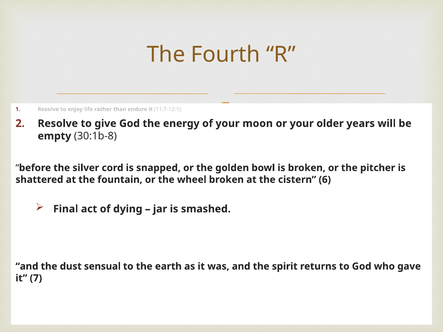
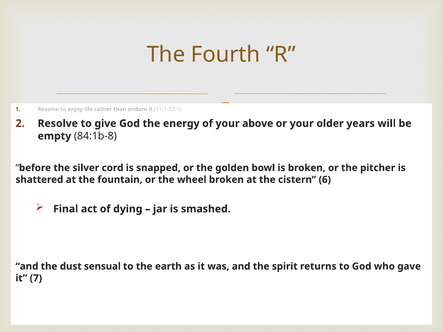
moon: moon -> above
30:1b-8: 30:1b-8 -> 84:1b-8
